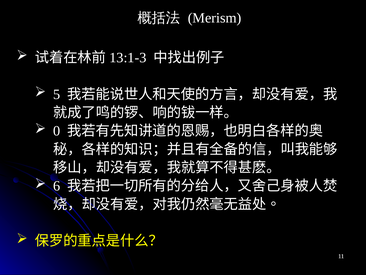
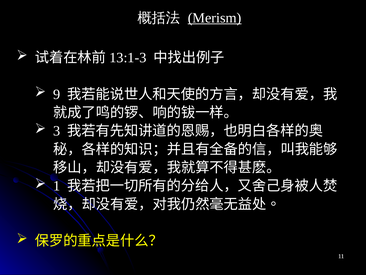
Merism underline: none -> present
5: 5 -> 9
0: 0 -> 3
6: 6 -> 1
